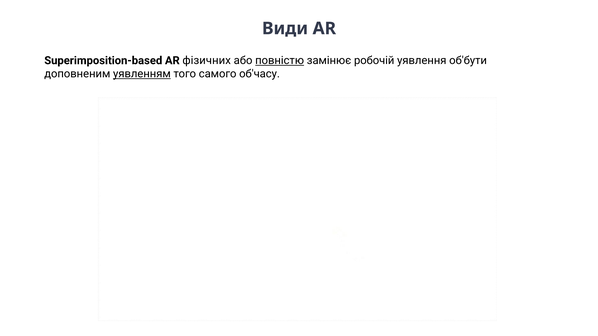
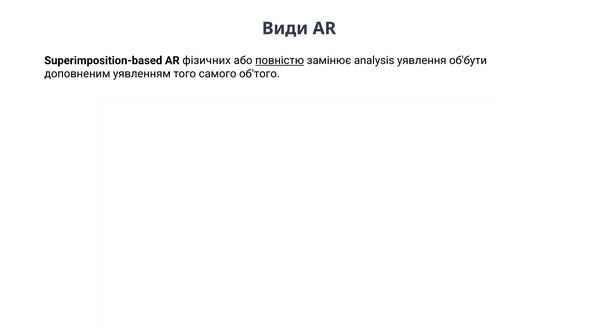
робочій: робочій -> analysis
уявленням underline: present -> none
об'часу: об'часу -> об'того
